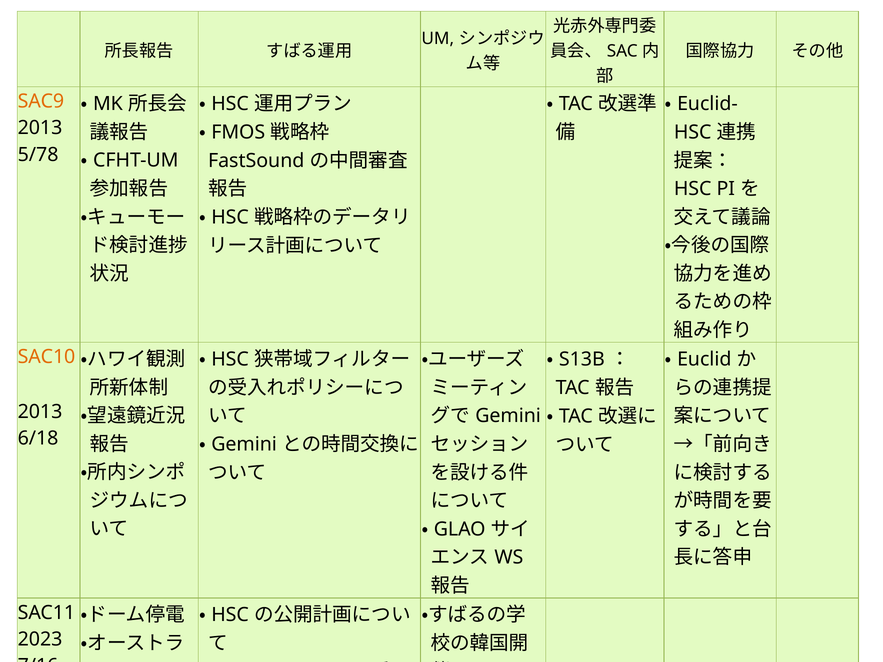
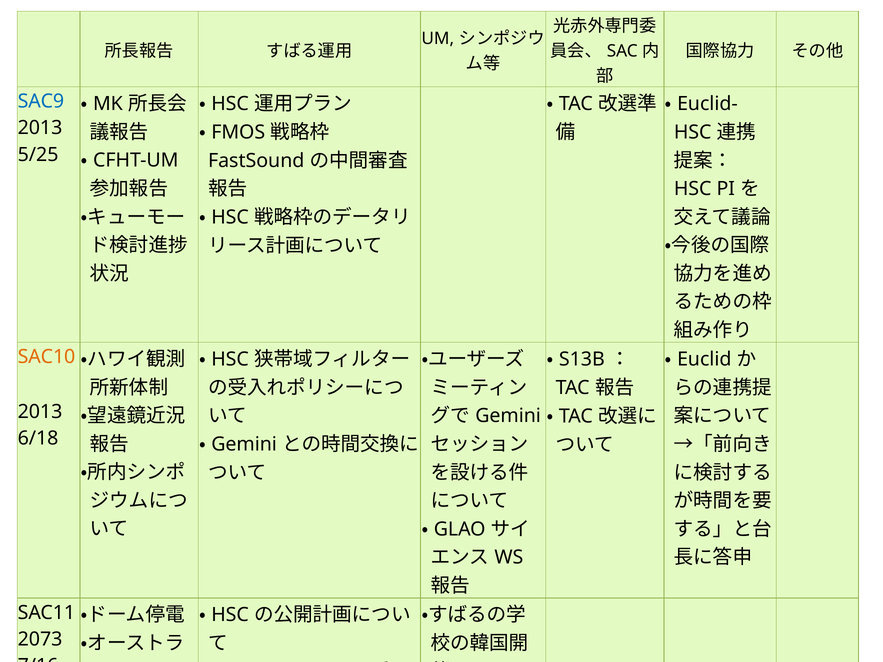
SAC9 colour: orange -> blue
5/78: 5/78 -> 5/25
2023: 2023 -> 2073
